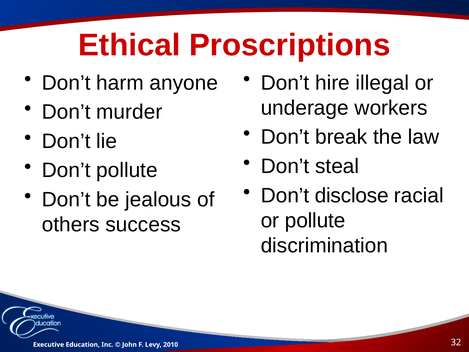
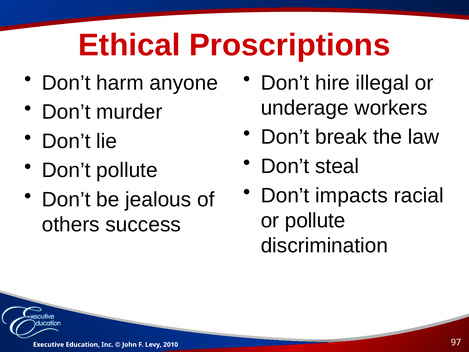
disclose: disclose -> impacts
32: 32 -> 97
